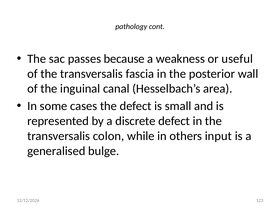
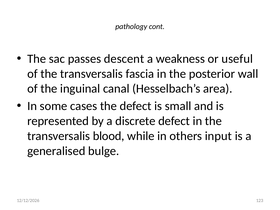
because: because -> descent
colon: colon -> blood
